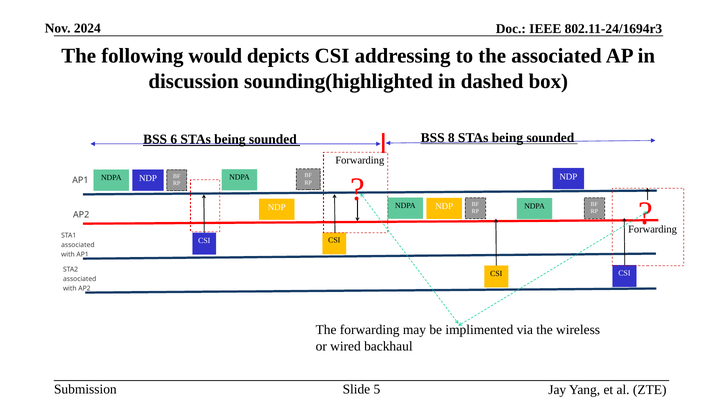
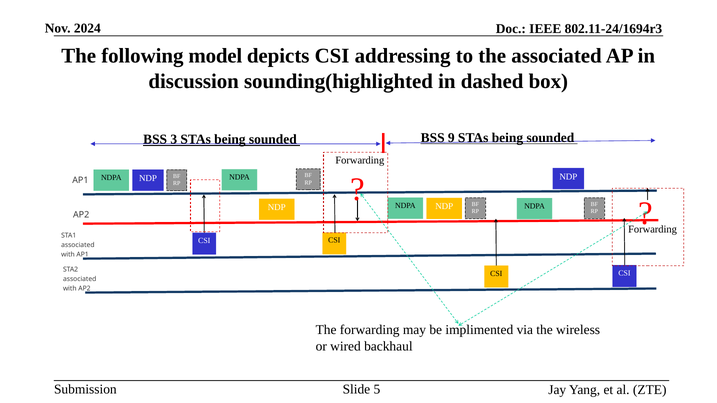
would: would -> model
6: 6 -> 3
8: 8 -> 9
